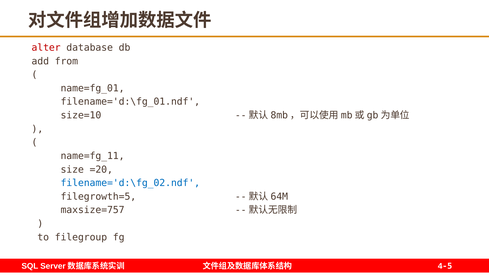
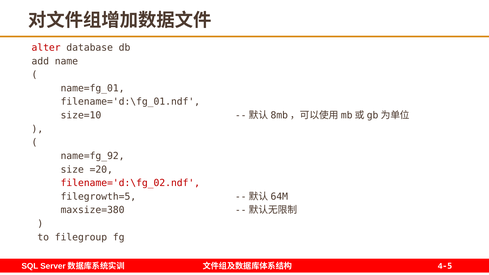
from: from -> name
name=fg_11: name=fg_11 -> name=fg_92
filename='d:\fg_02.ndf colour: blue -> red
maxsize=757: maxsize=757 -> maxsize=380
